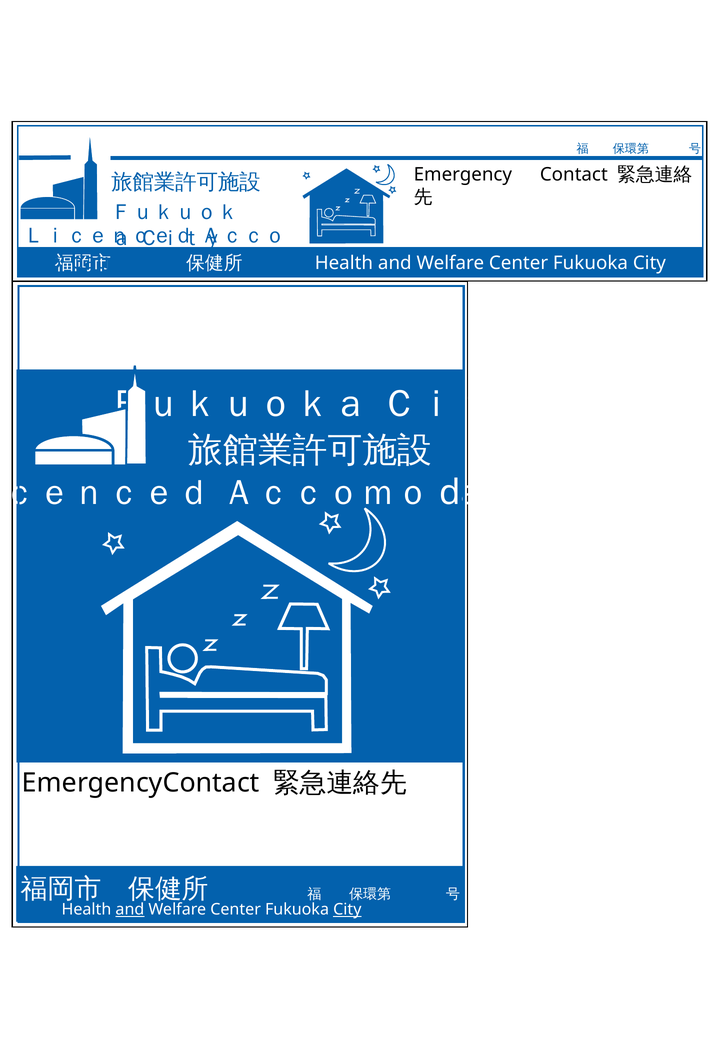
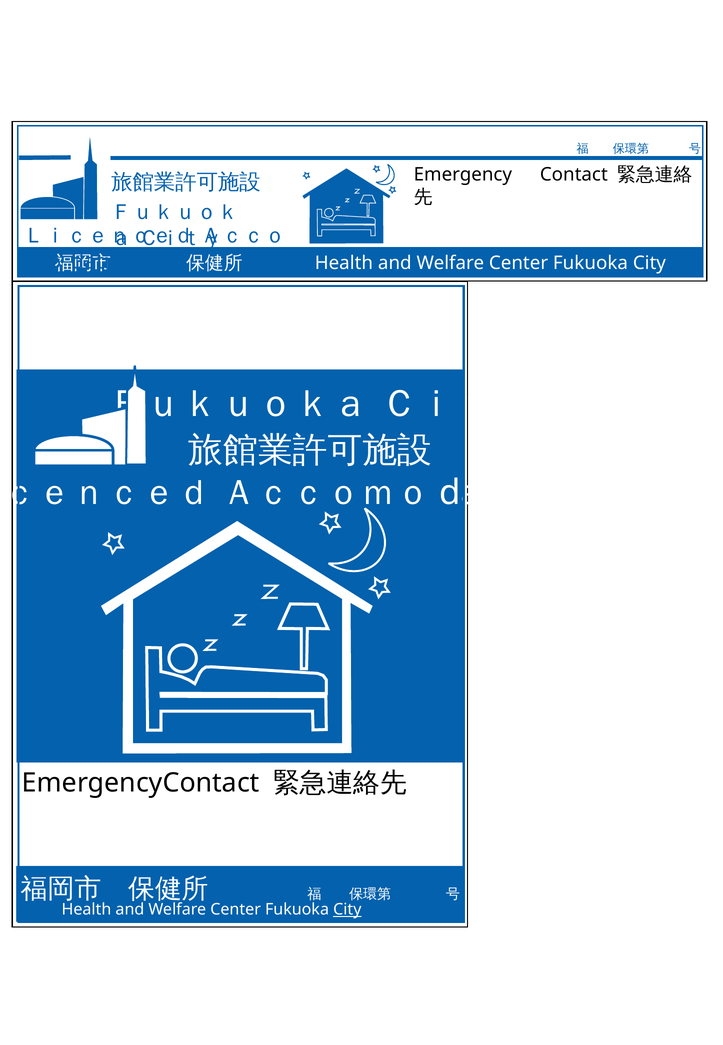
and at (130, 909) underline: present -> none
